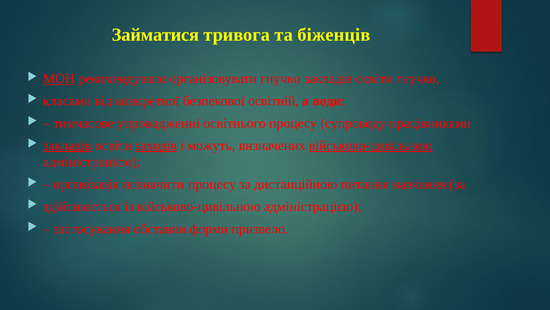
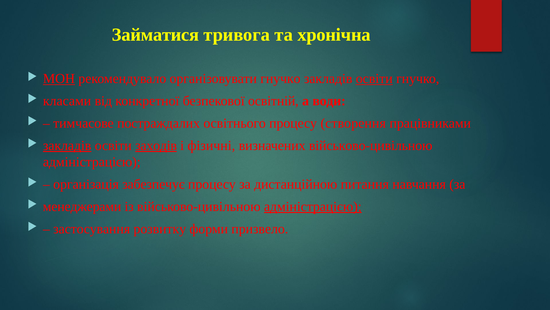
біженців: біженців -> хронічна
освіти at (374, 79) underline: none -> present
упровадженні: упровадженні -> постраждалих
супроводу: супроводу -> створення
можуть: можуть -> фізичні
військово-цивільною at (371, 145) underline: present -> none
позначити: позначити -> забезпечує
здійснюється: здійснюється -> менеджерами
адміністрацією at (313, 206) underline: none -> present
обставин: обставин -> розвитку
